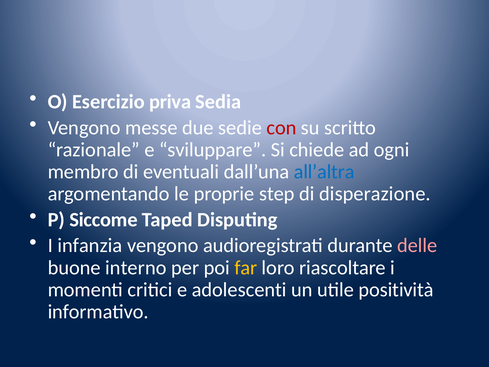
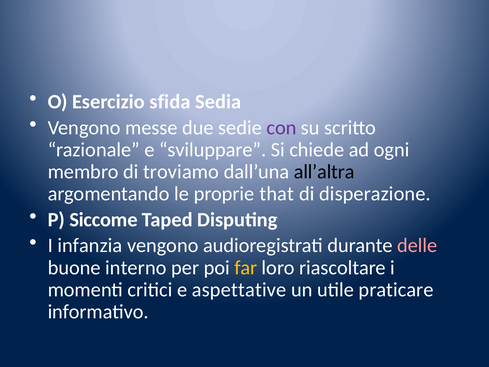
priva: priva -> sfida
con colour: red -> purple
eventuali: eventuali -> troviamo
all’altra colour: blue -> black
step: step -> that
adolescenti: adolescenti -> aspettative
positività: positività -> praticare
